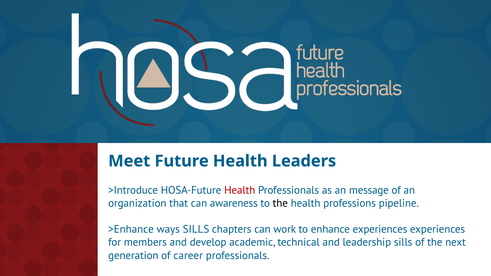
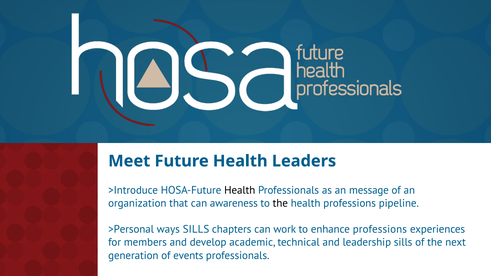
Health at (240, 190) colour: red -> black
>Enhance: >Enhance -> >Personal
enhance experiences: experiences -> professions
career: career -> events
